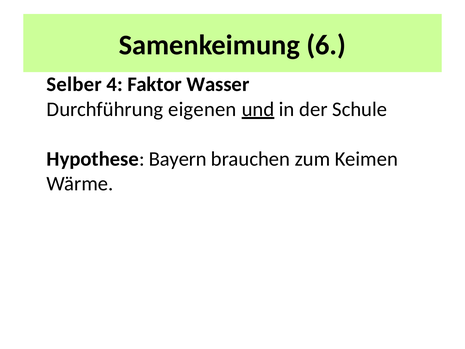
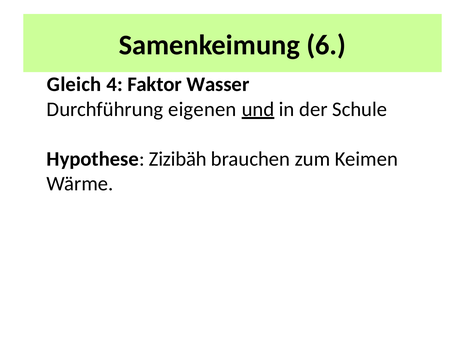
Selber: Selber -> Gleich
Bayern: Bayern -> Zizibäh
